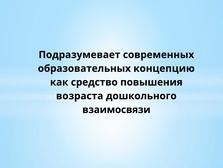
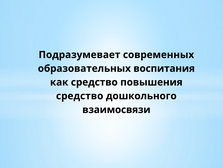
концепцию: концепцию -> воспитания
возраста at (80, 96): возраста -> средство
